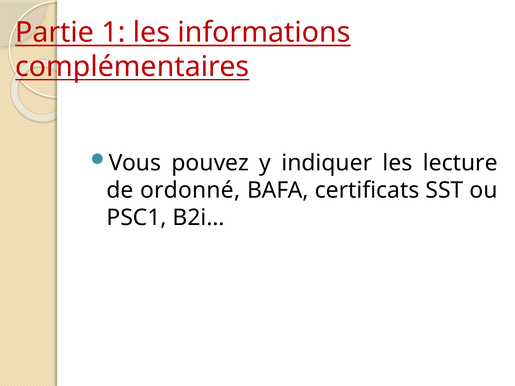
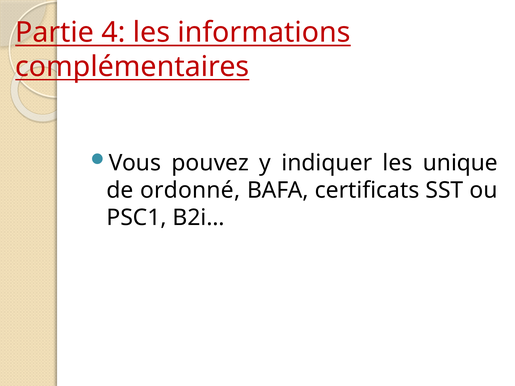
1: 1 -> 4
lecture: lecture -> unique
